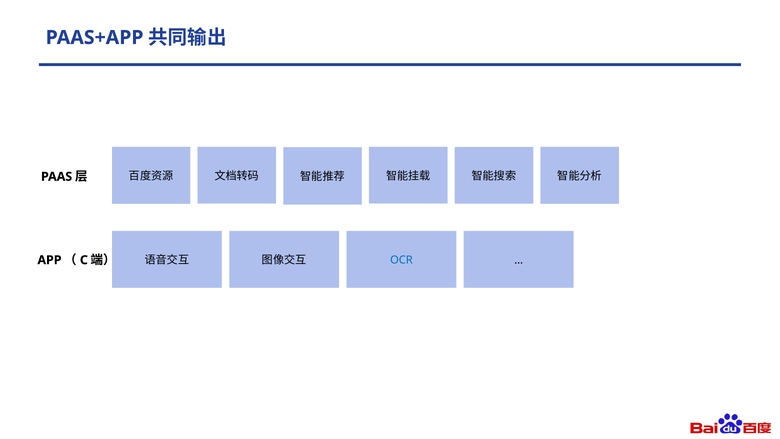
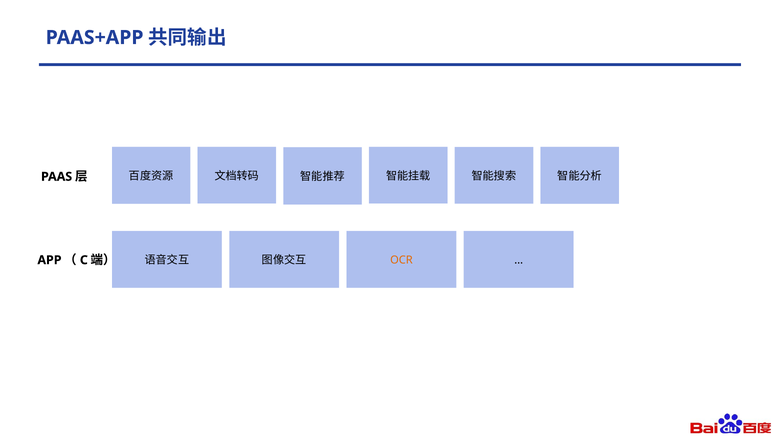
OCR colour: blue -> orange
